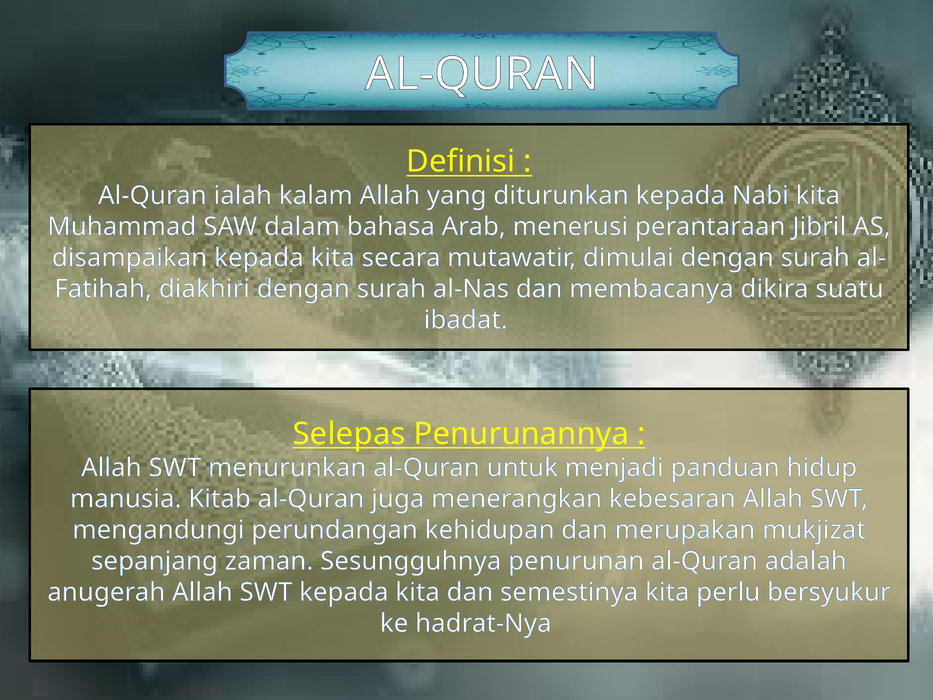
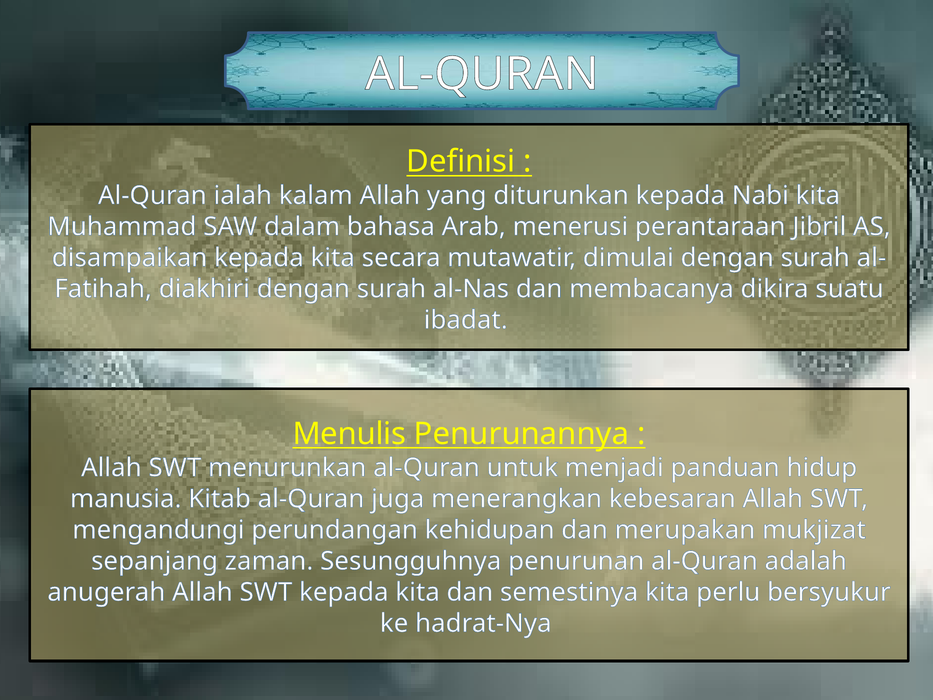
Selepas: Selepas -> Menulis
